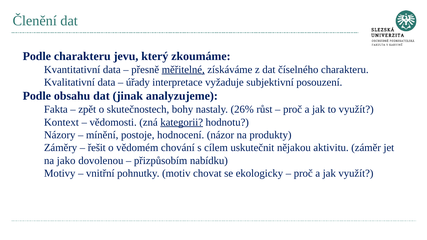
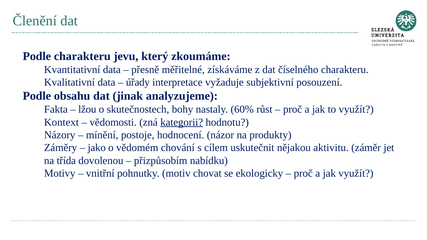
měřitelné underline: present -> none
zpět: zpět -> lžou
26%: 26% -> 60%
řešit: řešit -> jako
jako: jako -> třída
